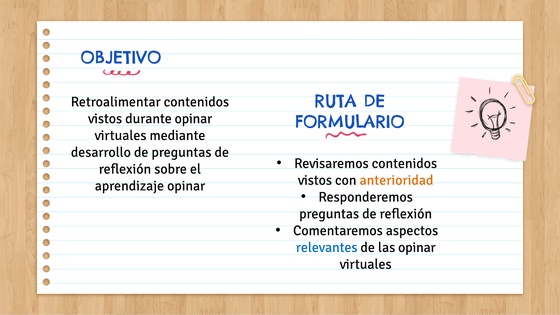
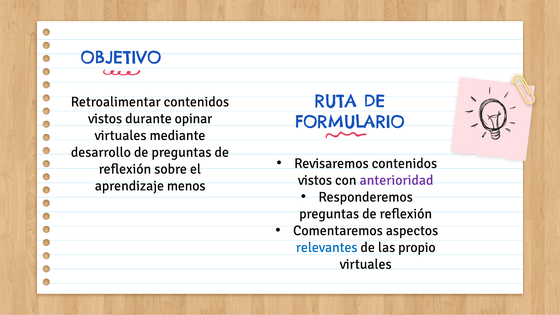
anterioridad colour: orange -> purple
aprendizaje opinar: opinar -> menos
las opinar: opinar -> propio
